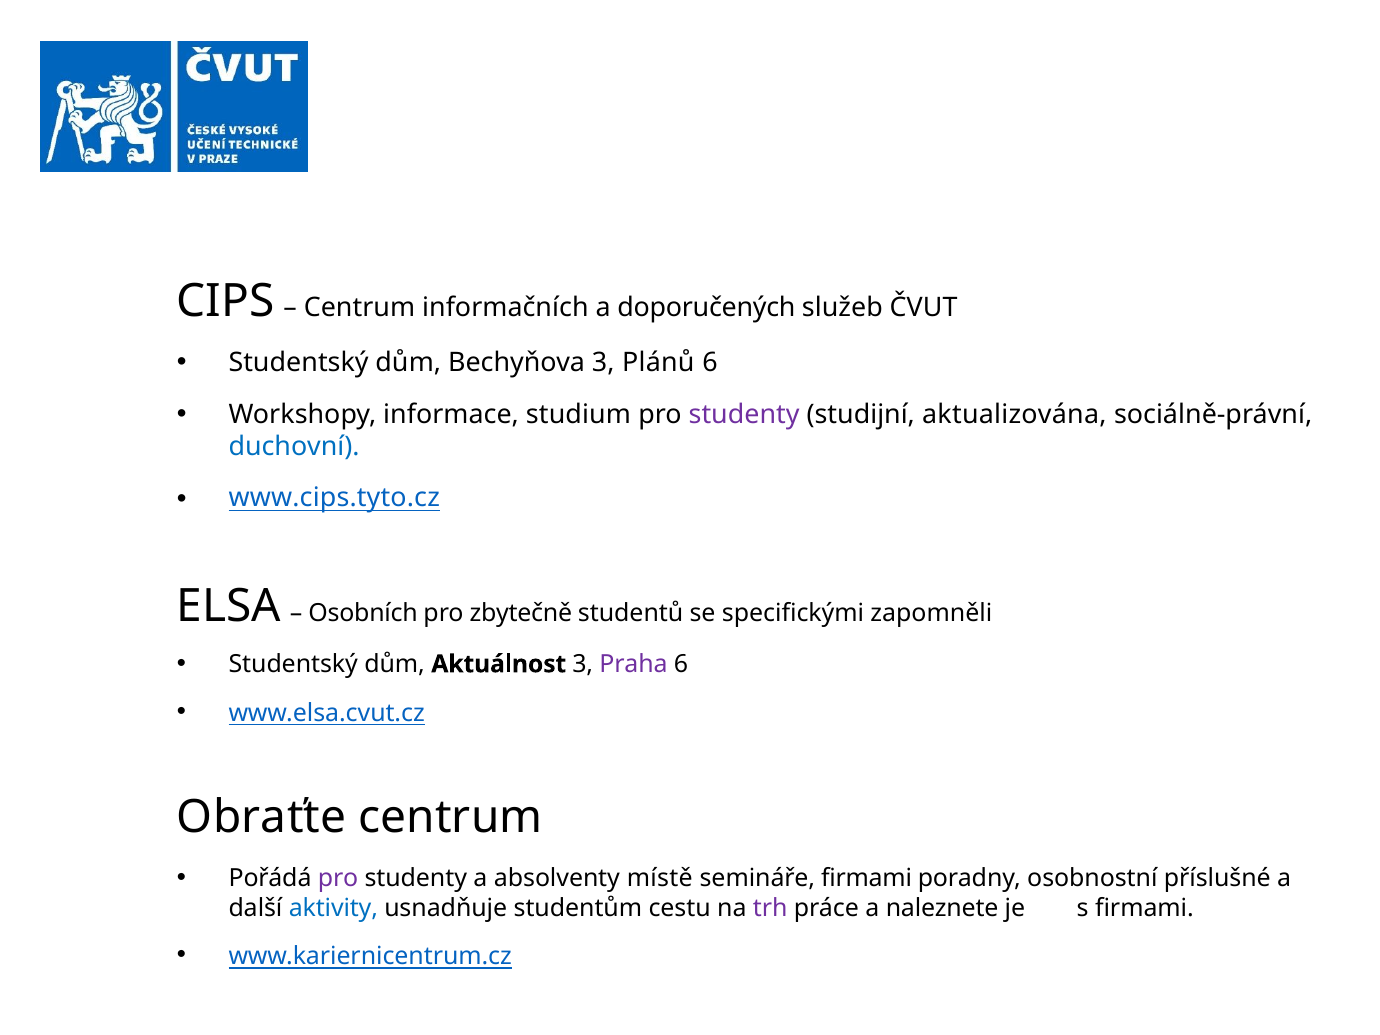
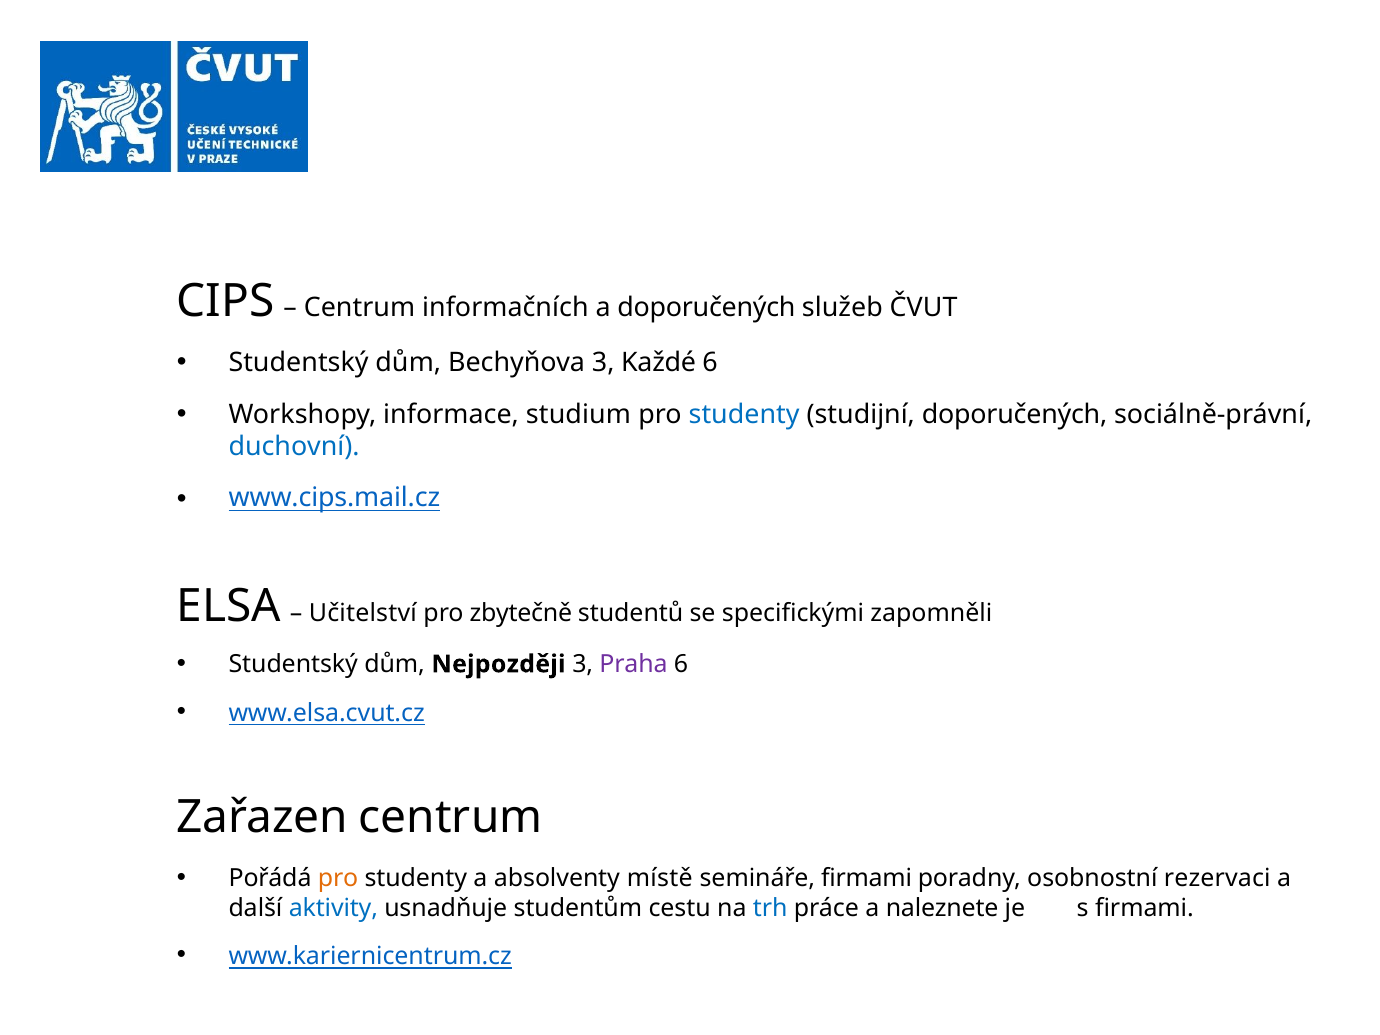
Plánů: Plánů -> Každé
studenty at (744, 414) colour: purple -> blue
studijní aktualizována: aktualizována -> doporučených
www.cips.tyto.cz: www.cips.tyto.cz -> www.cips.mail.cz
Osobních: Osobních -> Učitelství
Aktuálnost: Aktuálnost -> Nejpozději
Obraťte: Obraťte -> Zařazen
pro at (338, 878) colour: purple -> orange
příslušné: příslušné -> rezervaci
trh colour: purple -> blue
